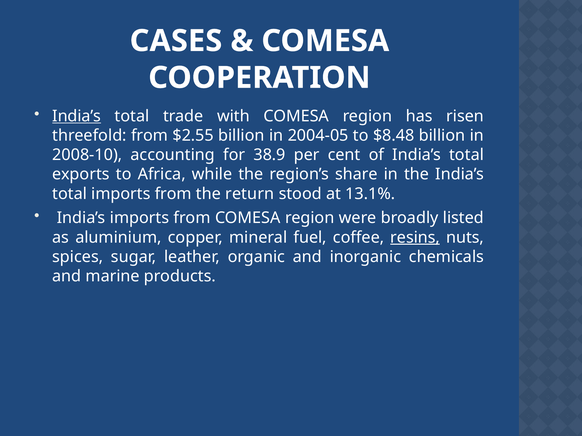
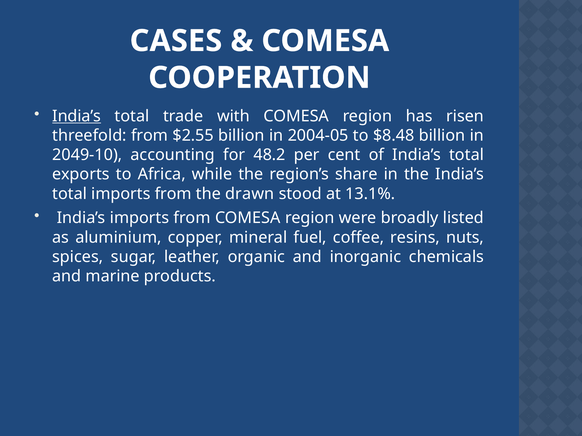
2008-10: 2008-10 -> 2049-10
38.9: 38.9 -> 48.2
return: return -> drawn
resins underline: present -> none
